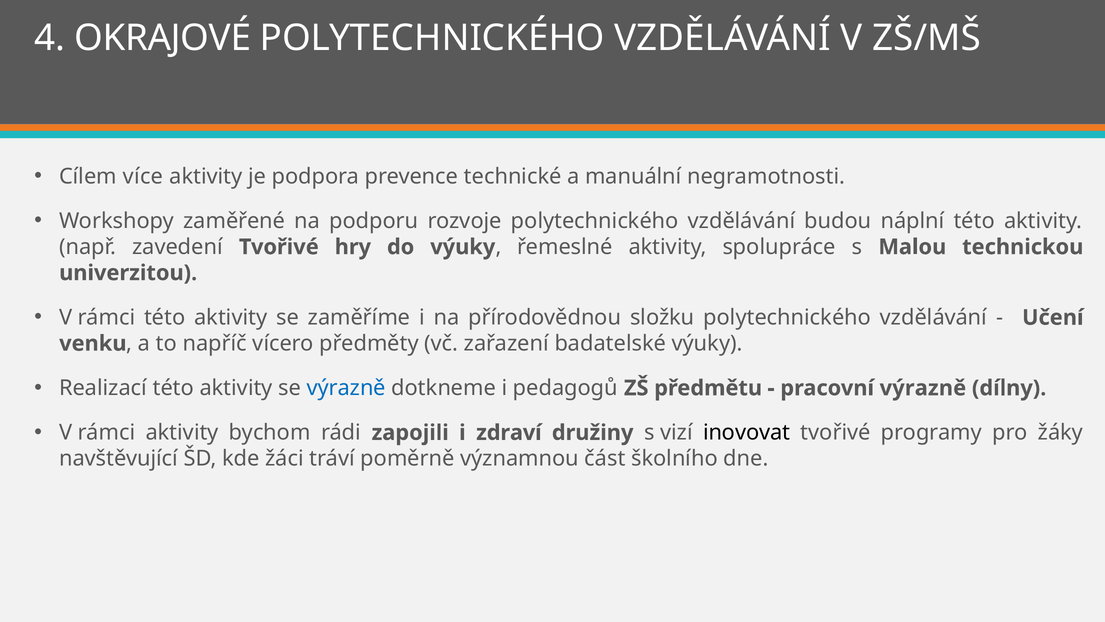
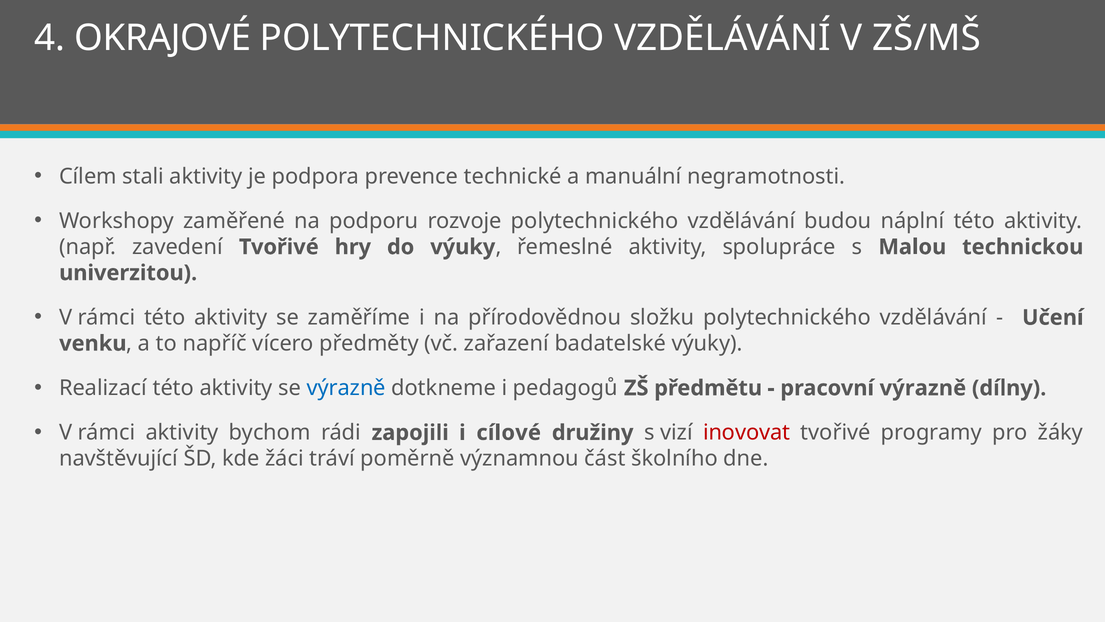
více: více -> stali
zdraví: zdraví -> cílové
inovovat colour: black -> red
